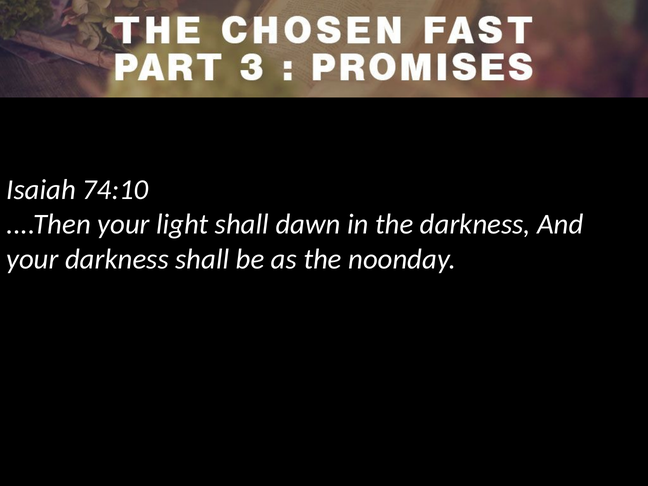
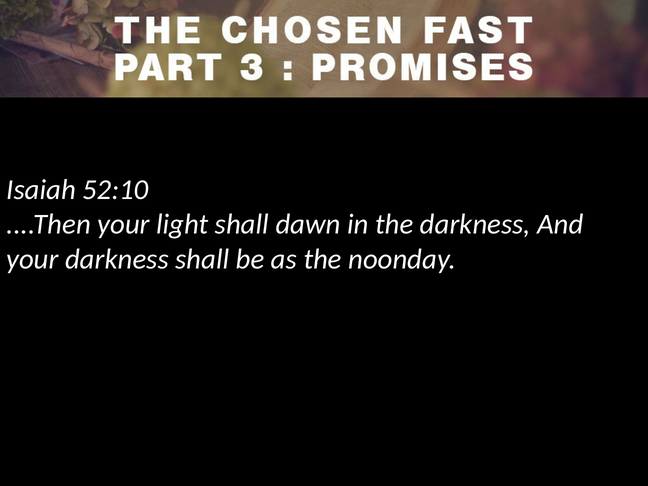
74:10: 74:10 -> 52:10
